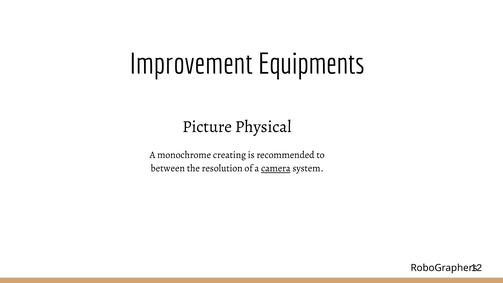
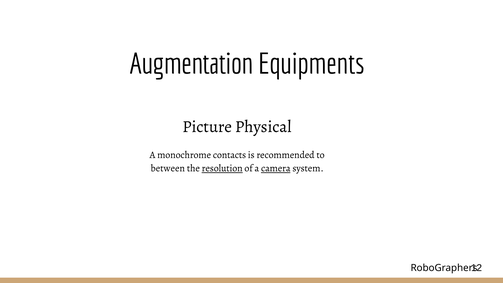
Improvement: Improvement -> Augmentation
creating: creating -> contacts
resolution underline: none -> present
